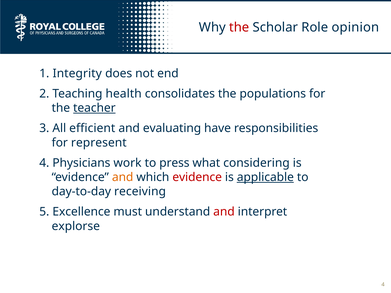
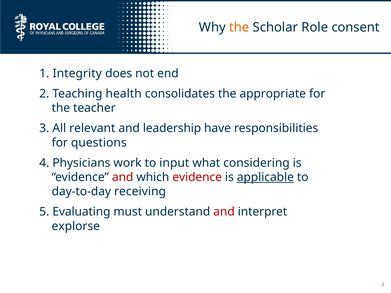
the at (239, 27) colour: red -> orange
opinion: opinion -> consent
populations: populations -> appropriate
teacher underline: present -> none
efficient: efficient -> relevant
evaluating: evaluating -> leadership
represent: represent -> questions
press: press -> input
and at (123, 177) colour: orange -> red
Excellence: Excellence -> Evaluating
